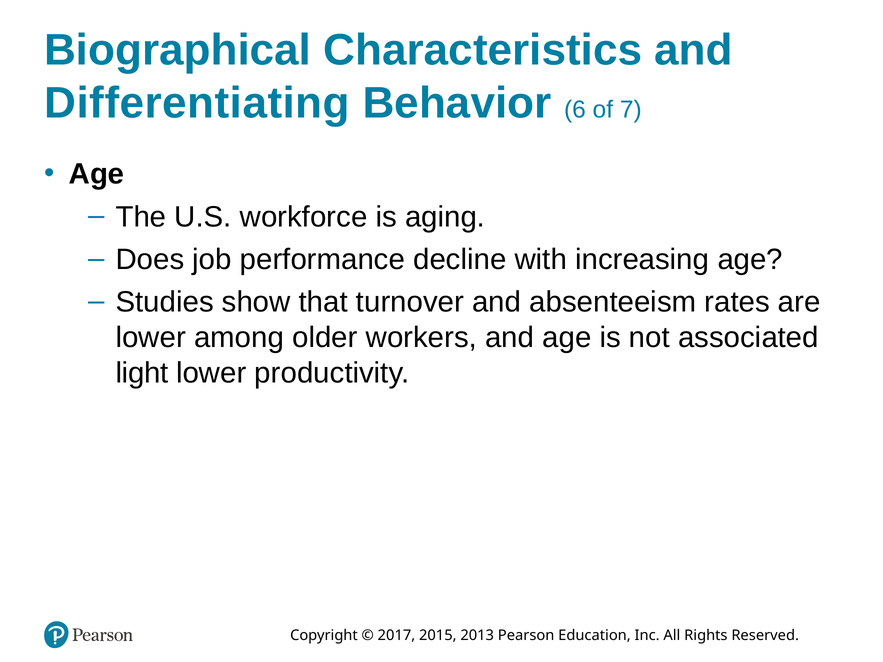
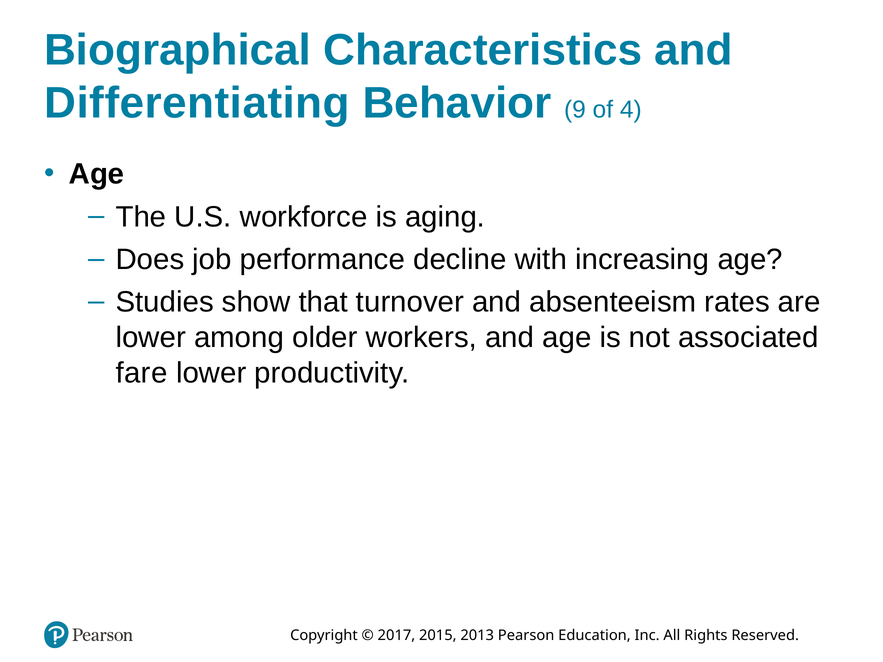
6: 6 -> 9
7: 7 -> 4
light: light -> fare
